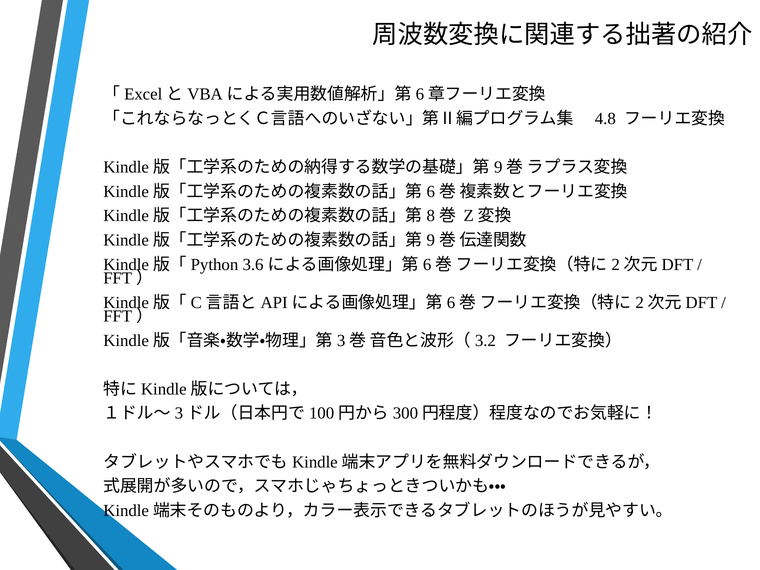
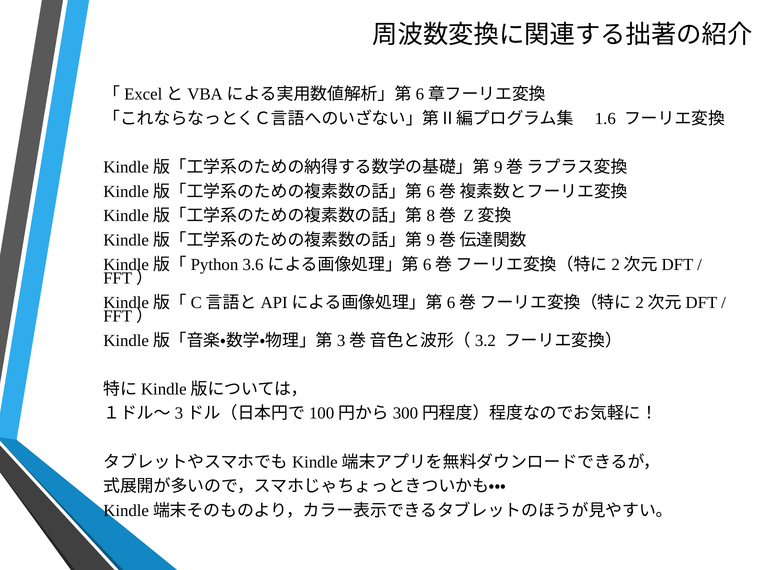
4.8: 4.8 -> 1.6
